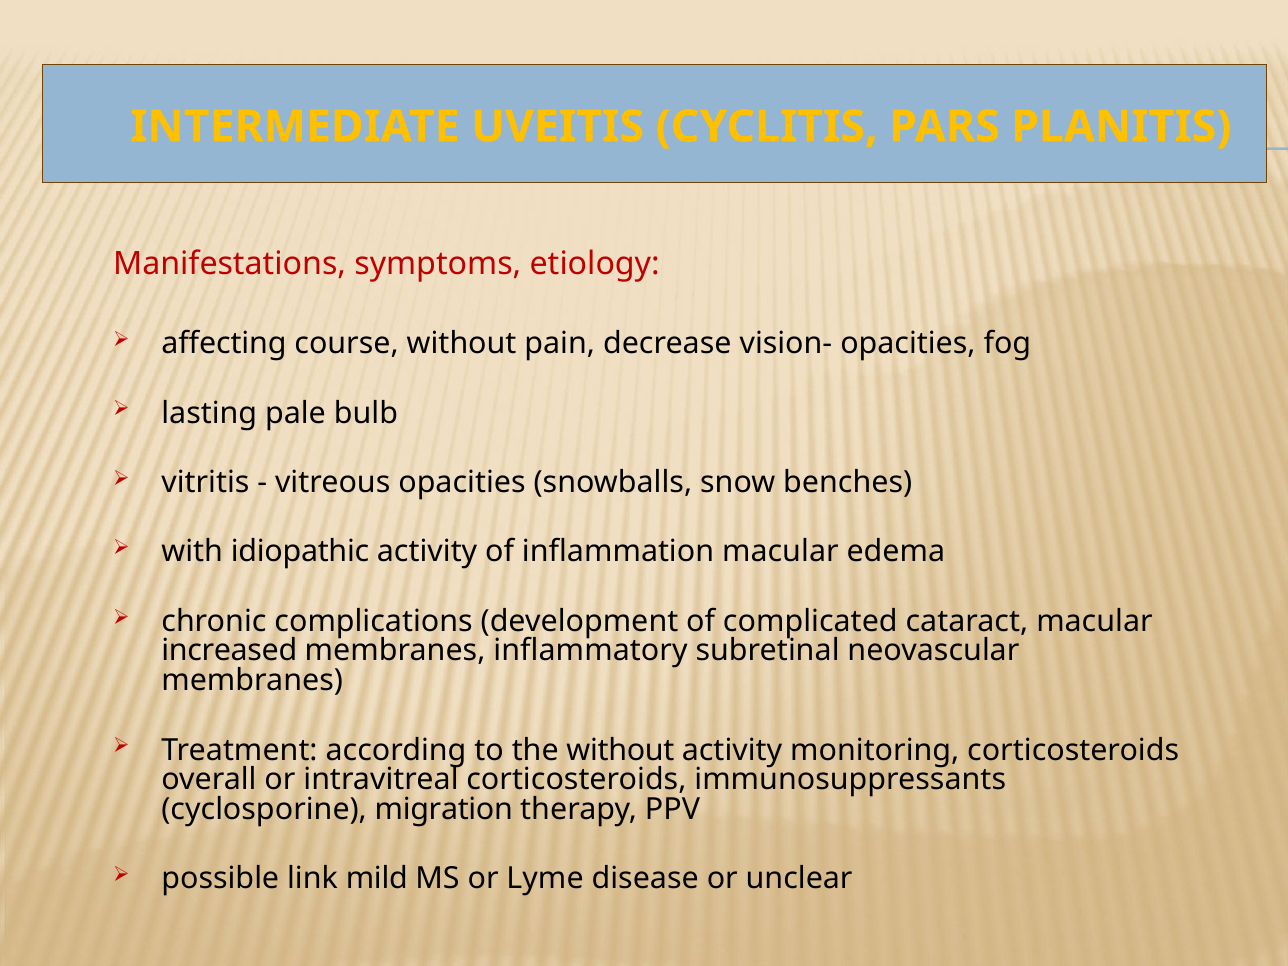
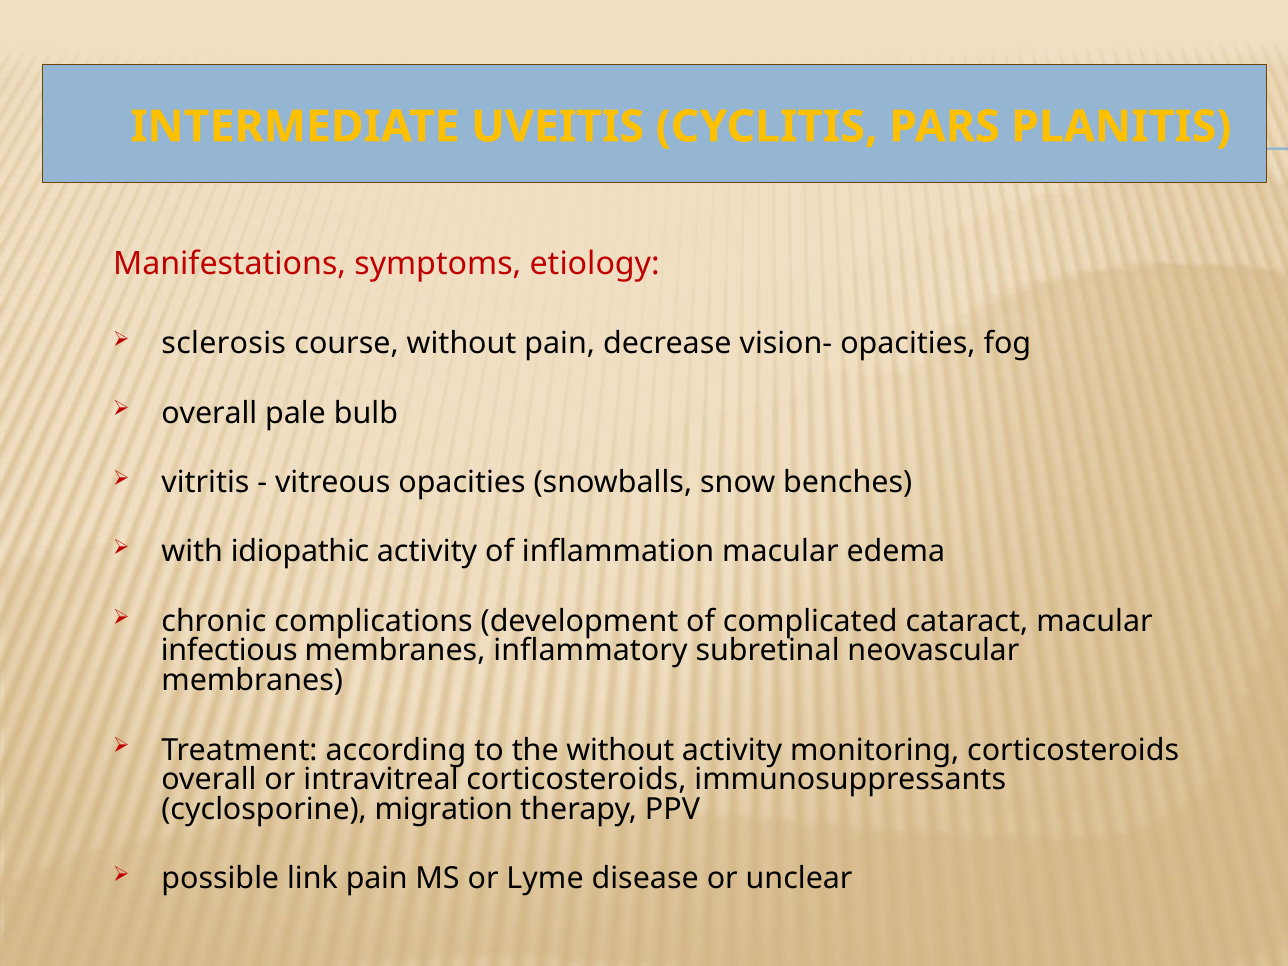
affecting: affecting -> sclerosis
lasting at (209, 413): lasting -> overall
increased: increased -> infectious
link mild: mild -> pain
